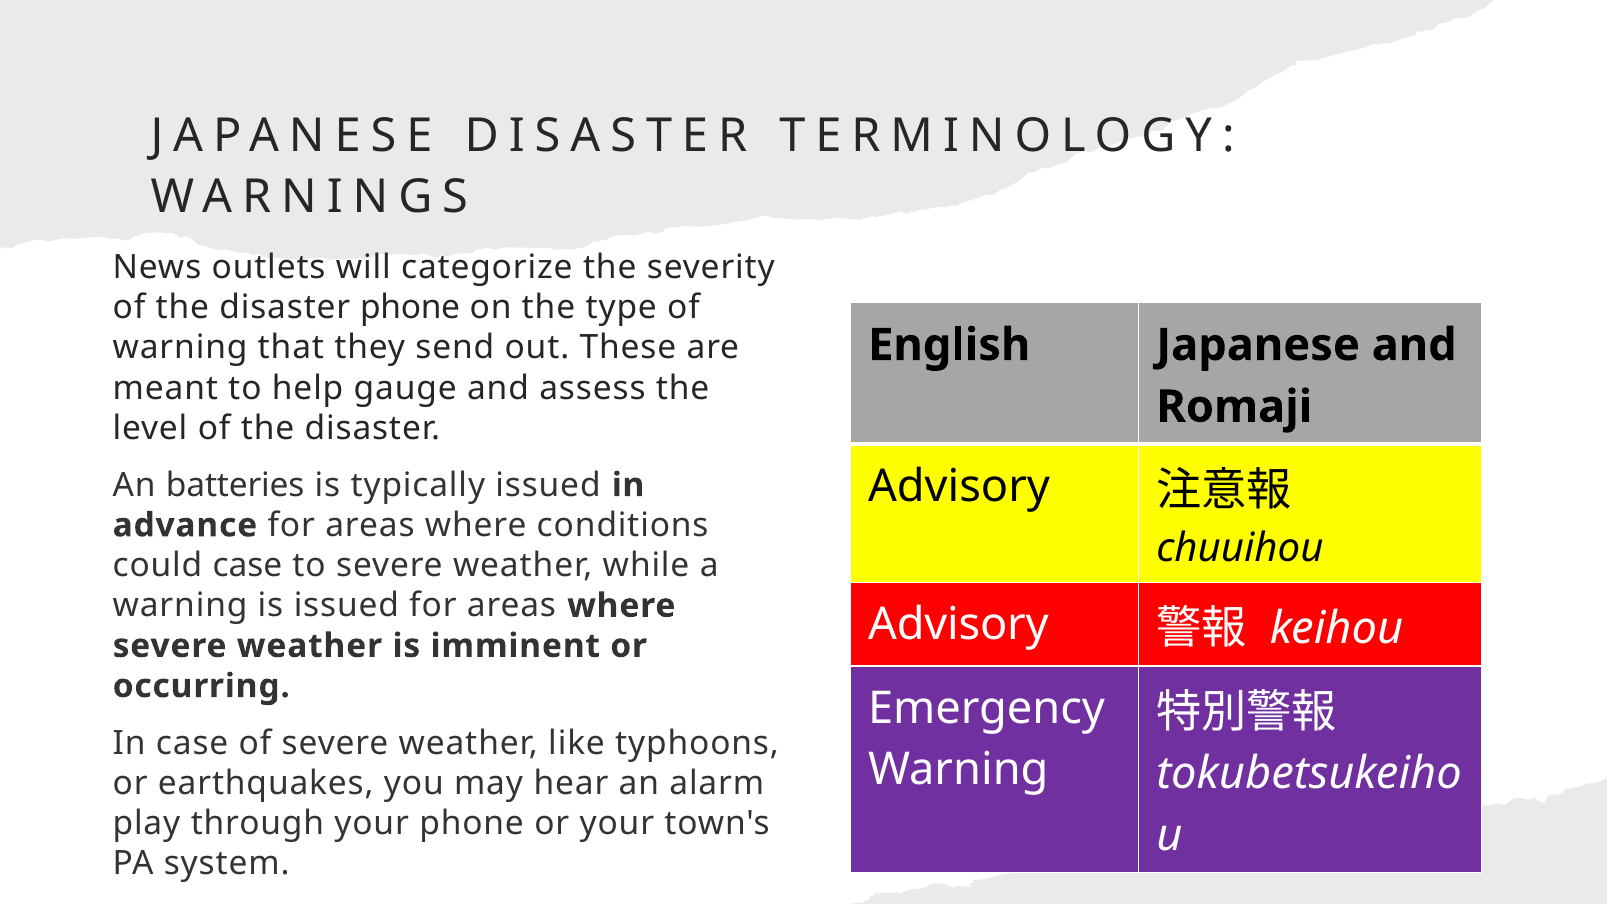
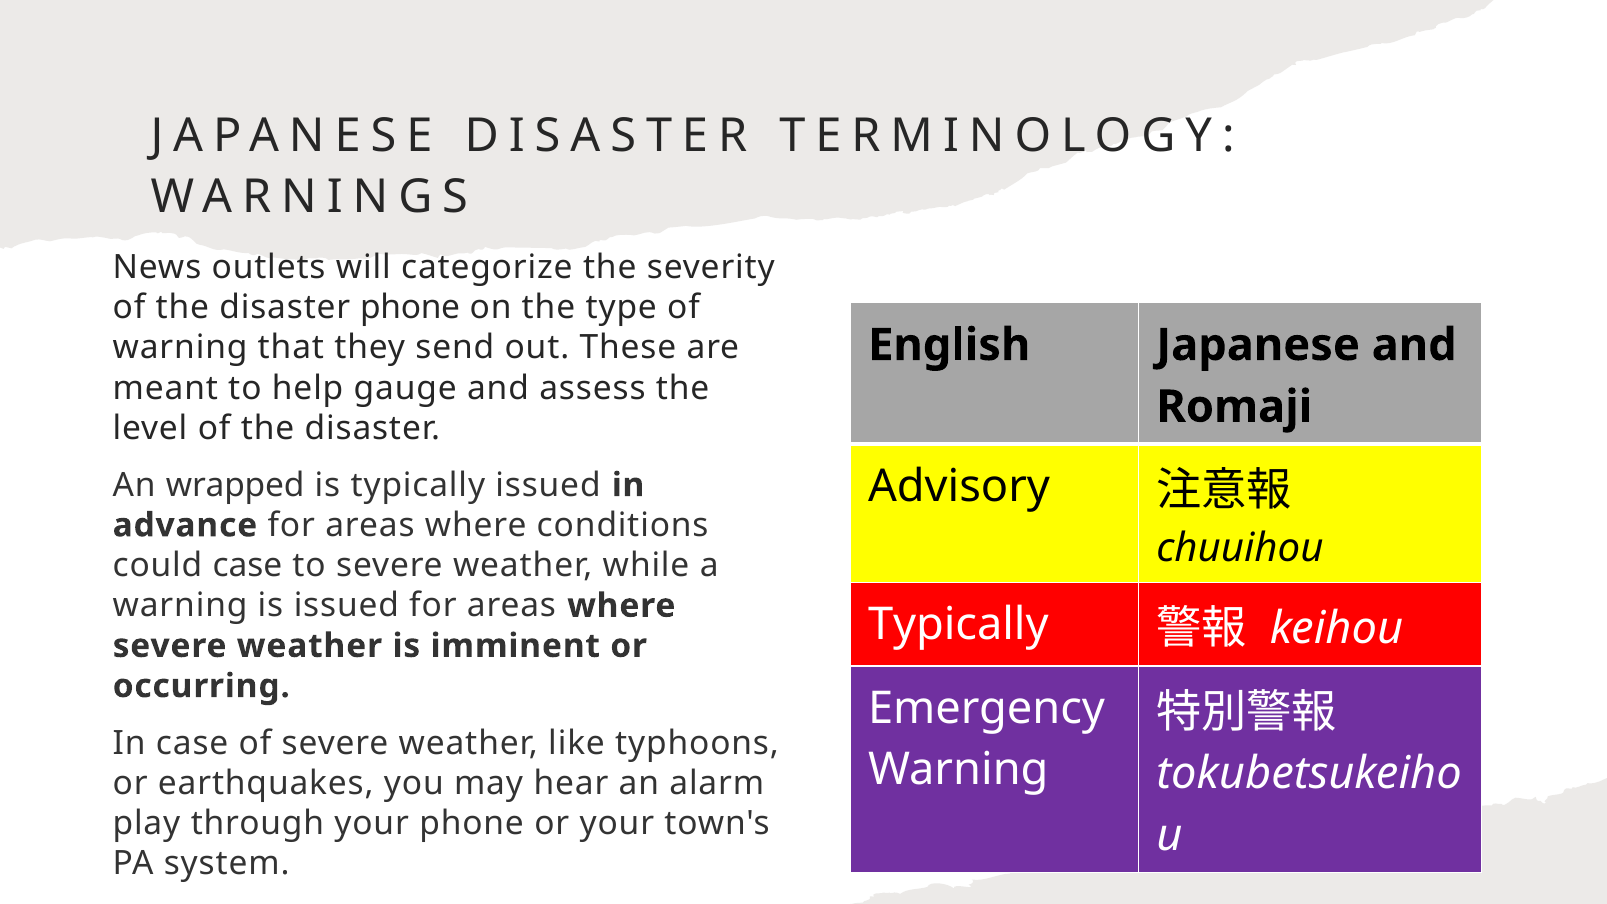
batteries: batteries -> wrapped
Advisory at (958, 625): Advisory -> Typically
